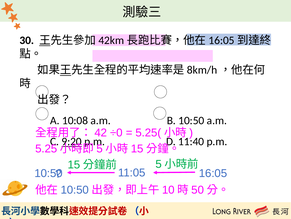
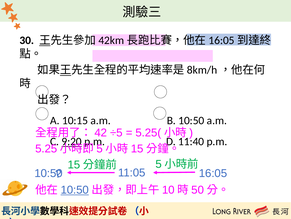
10:08: 10:08 -> 10:15
÷0: ÷0 -> ÷5
10:50 at (75, 189) underline: none -> present
